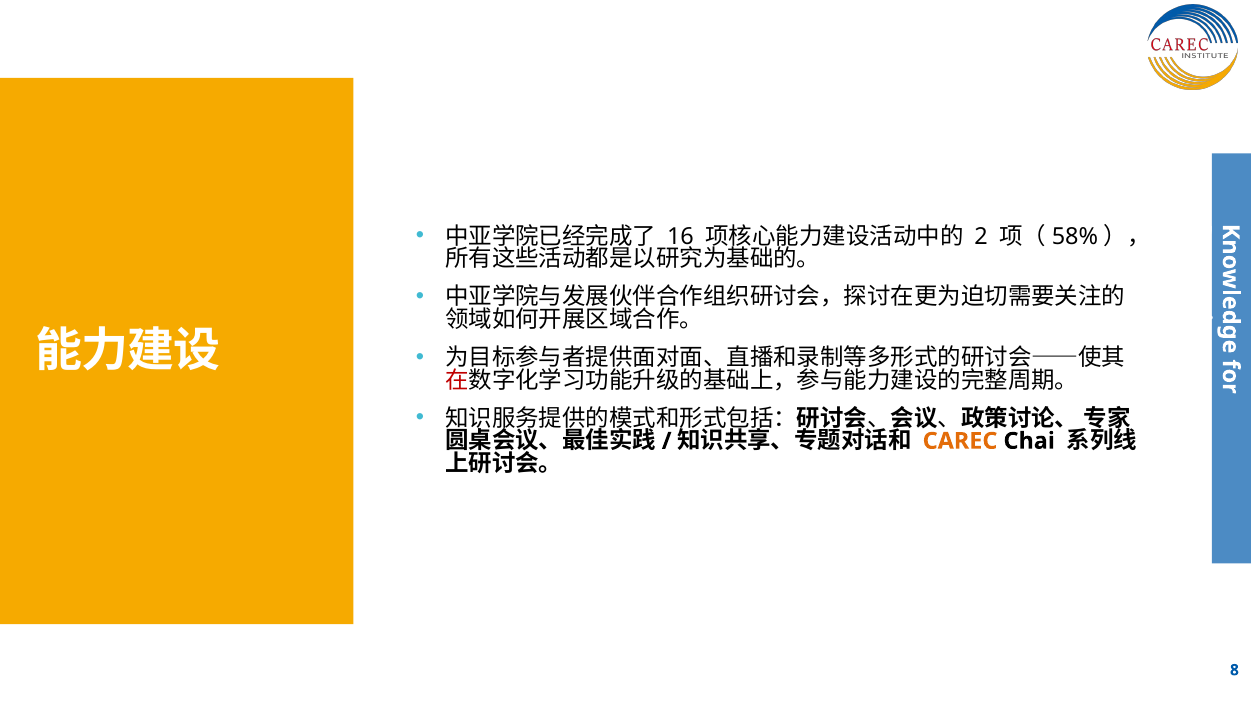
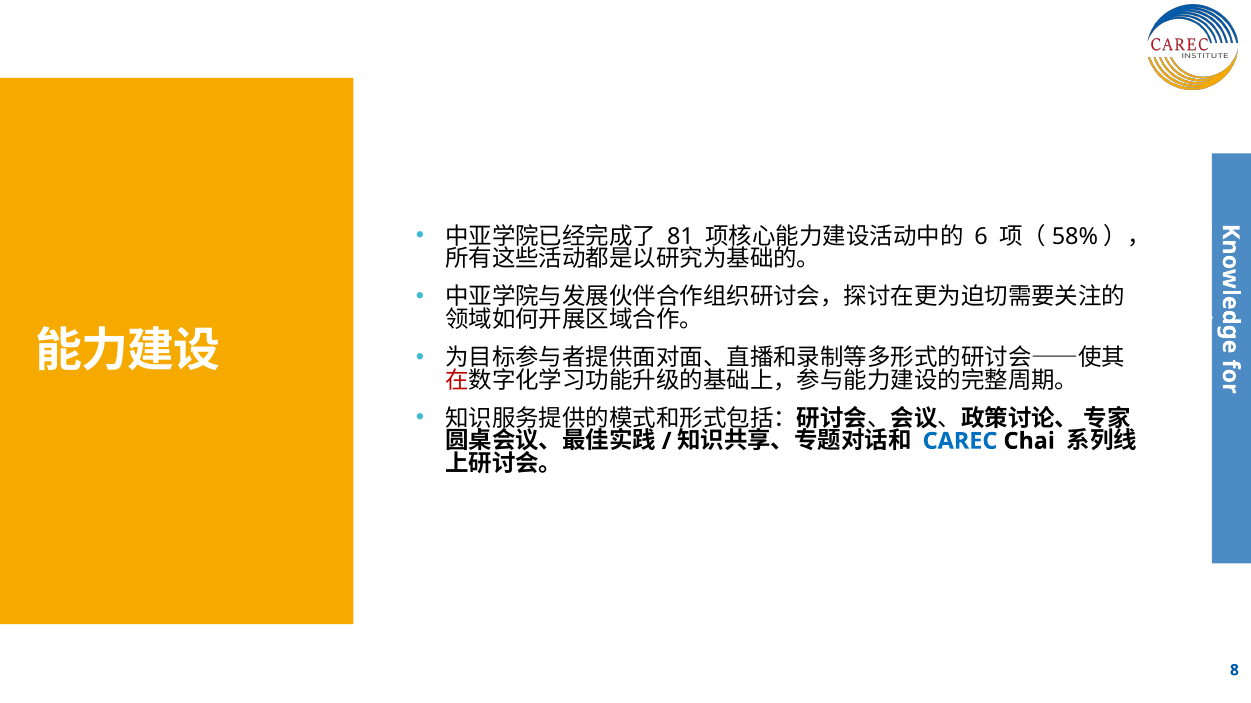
16: 16 -> 81
2: 2 -> 6
CAREC colour: orange -> blue
